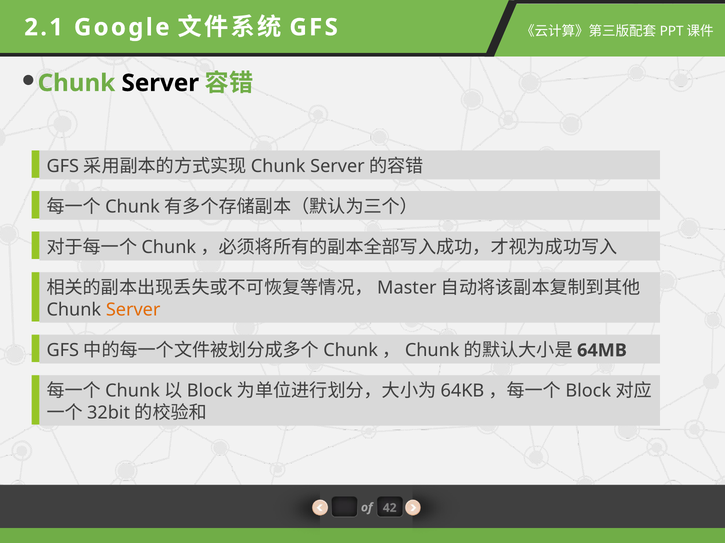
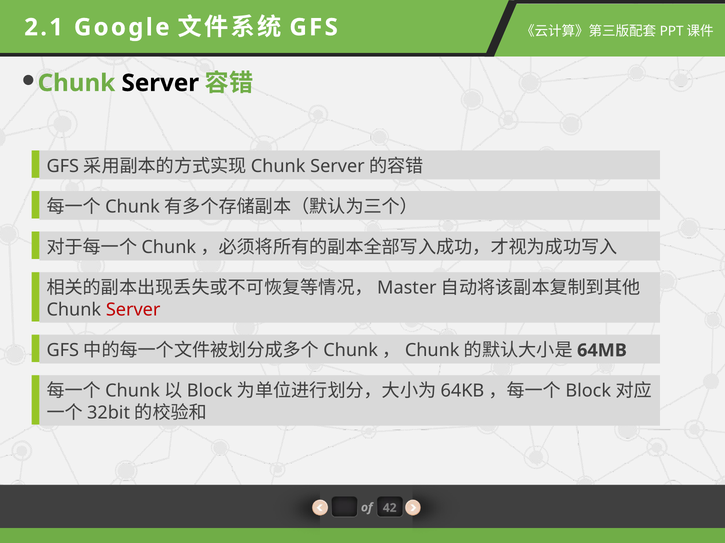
Server at (133, 310) colour: orange -> red
